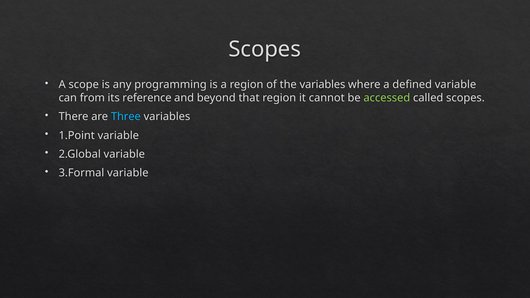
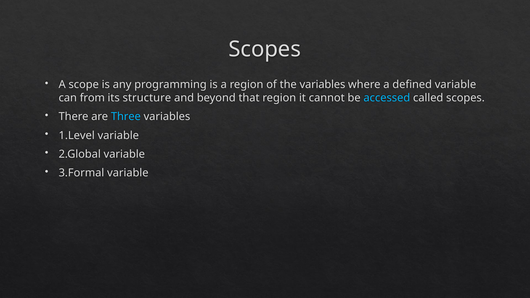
reference: reference -> structure
accessed colour: light green -> light blue
1.Point: 1.Point -> 1.Level
